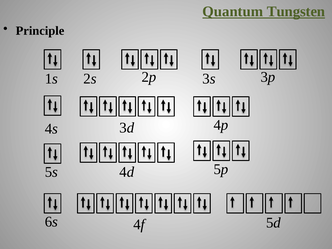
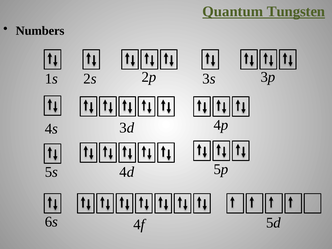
Principle: Principle -> Numbers
